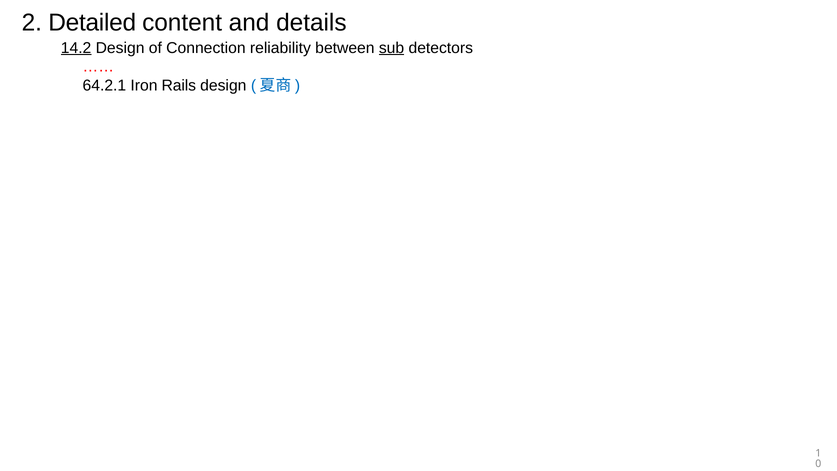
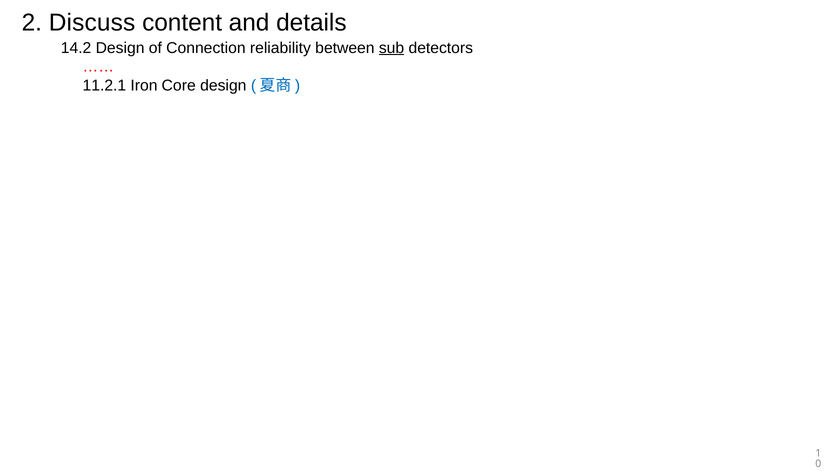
Detailed: Detailed -> Discuss
14.2 underline: present -> none
64.2.1: 64.2.1 -> 11.2.1
Rails: Rails -> Core
